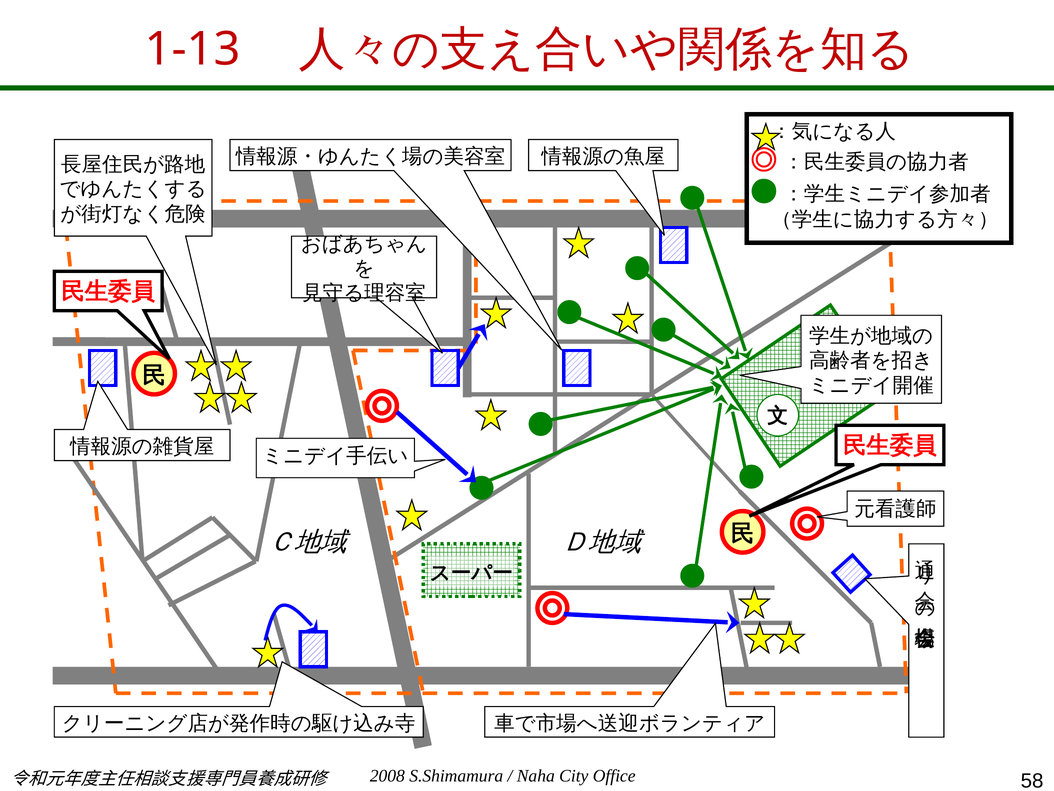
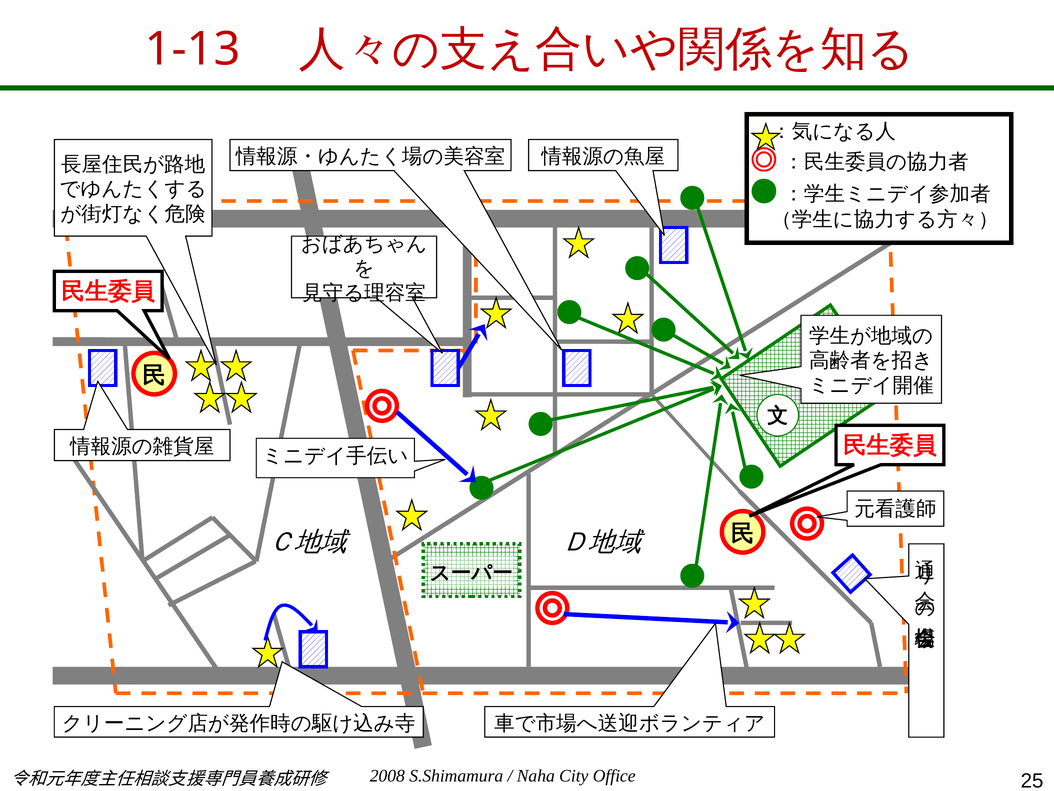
58: 58 -> 25
